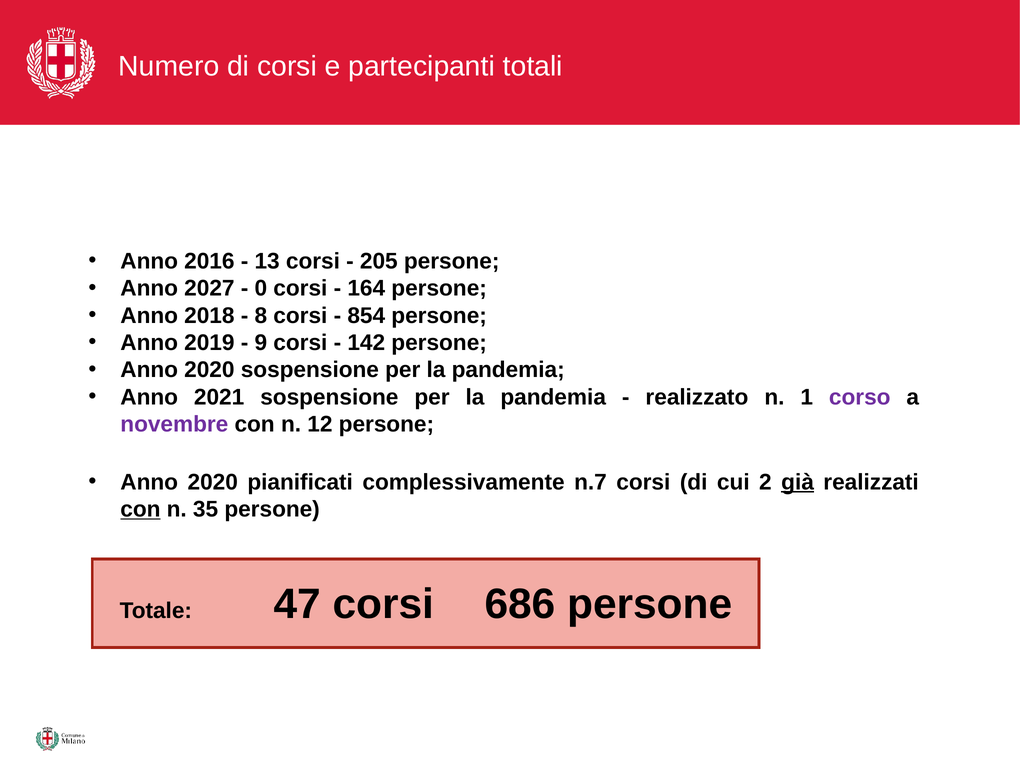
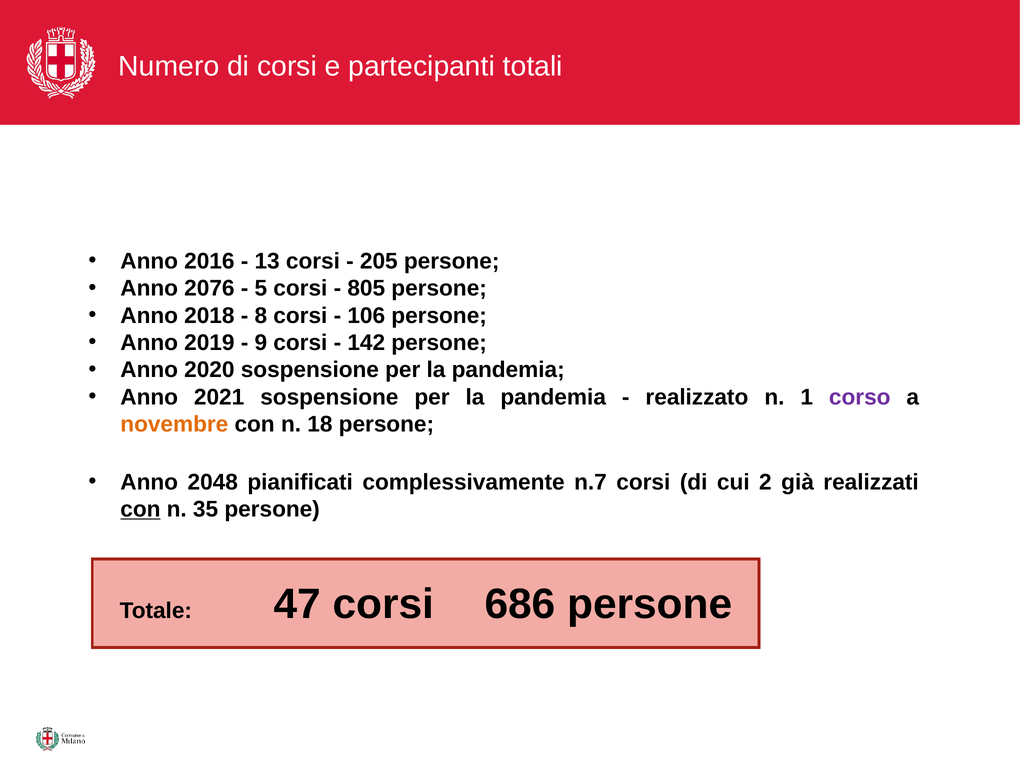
2027: 2027 -> 2076
0: 0 -> 5
164: 164 -> 805
854: 854 -> 106
novembre colour: purple -> orange
12: 12 -> 18
2020 at (213, 482): 2020 -> 2048
già underline: present -> none
